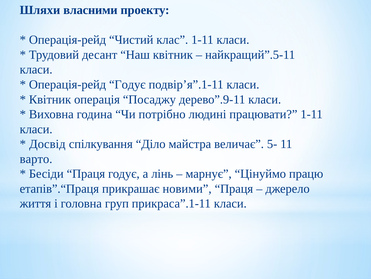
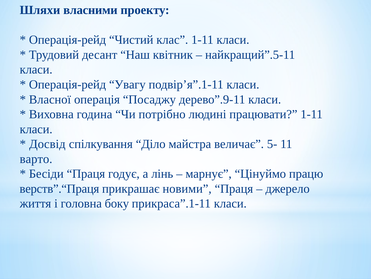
Операція-рейд Годує: Годує -> Увагу
Квітник at (50, 99): Квітник -> Власної
етапів”.“Праця: етапів”.“Праця -> верств”.“Праця
груп: груп -> боку
